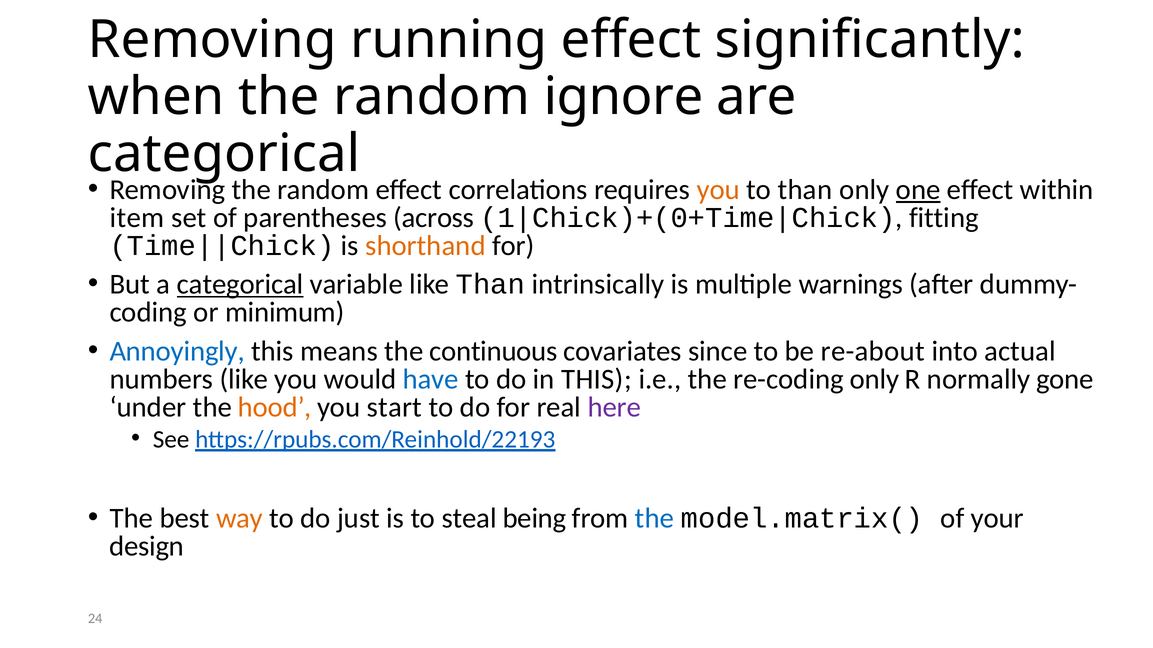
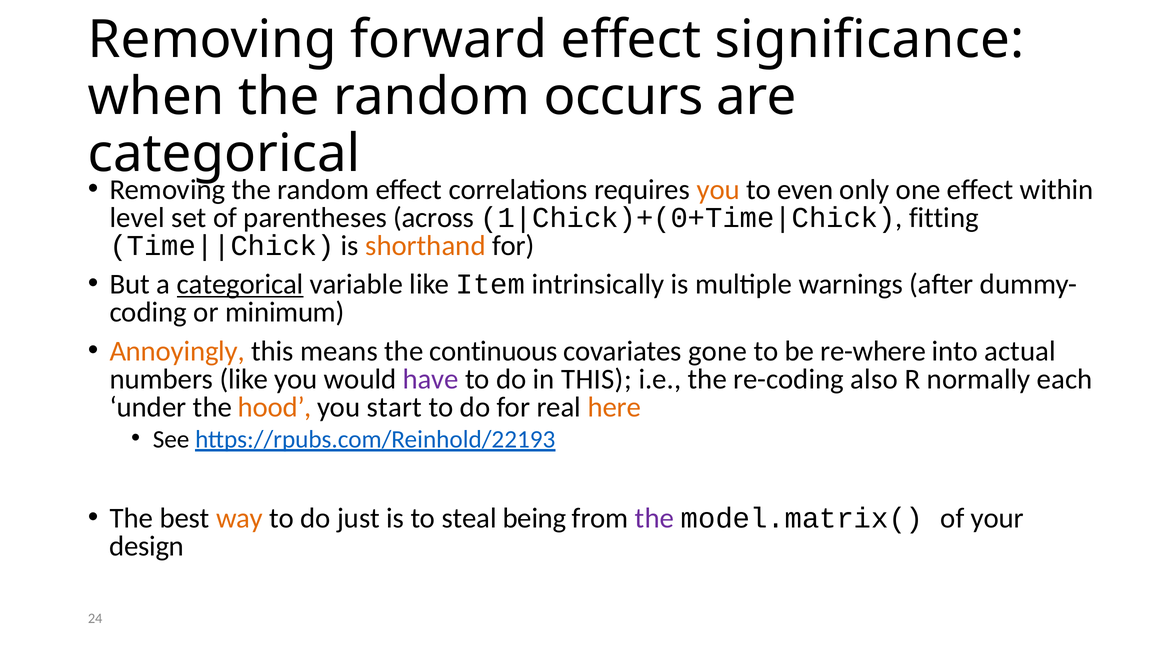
running: running -> forward
significantly: significantly -> significance
ignore: ignore -> occurs
to than: than -> even
one underline: present -> none
item: item -> level
like Than: Than -> Item
Annoyingly colour: blue -> orange
since: since -> gone
re-about: re-about -> re-where
have colour: blue -> purple
re-coding only: only -> also
gone: gone -> each
here colour: purple -> orange
the at (655, 519) colour: blue -> purple
